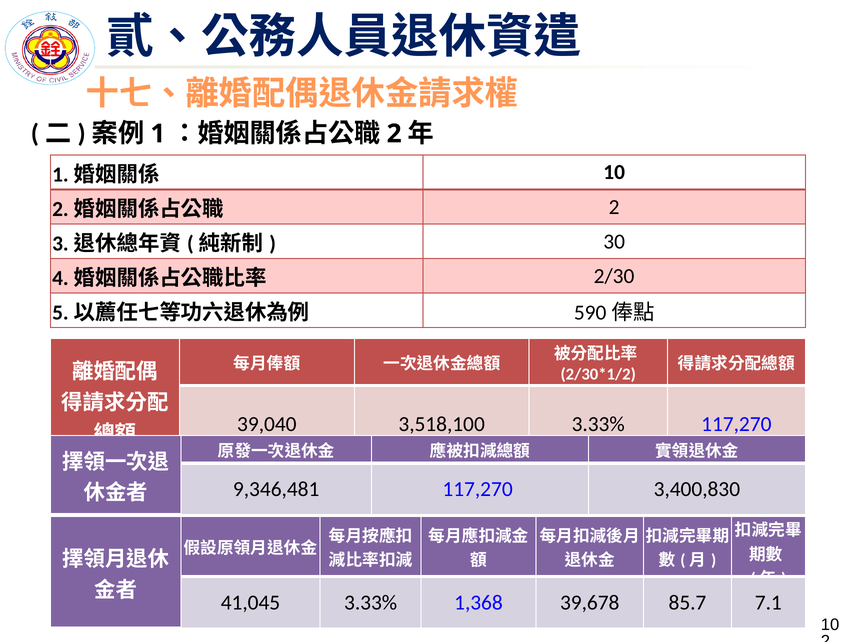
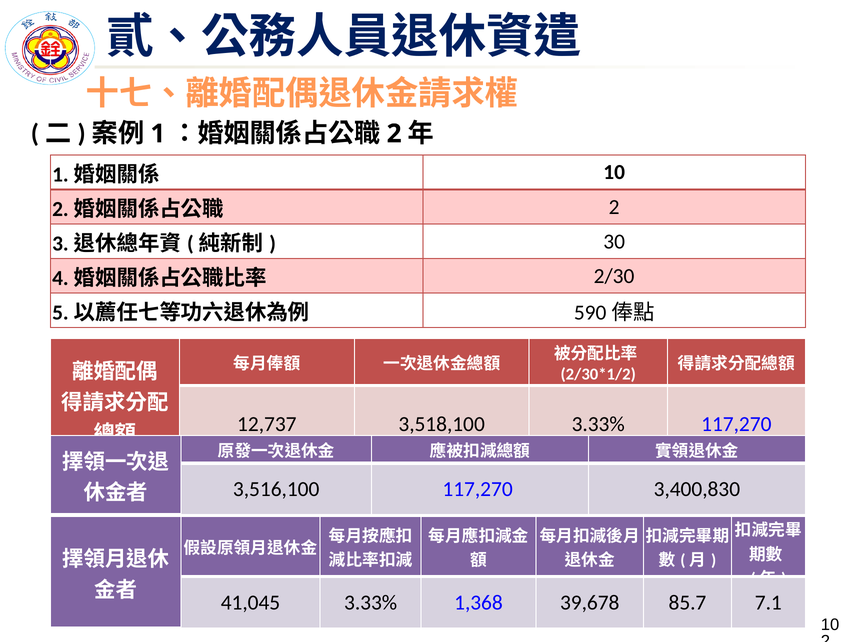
39,040: 39,040 -> 12,737
9,346,481: 9,346,481 -> 3,516,100
